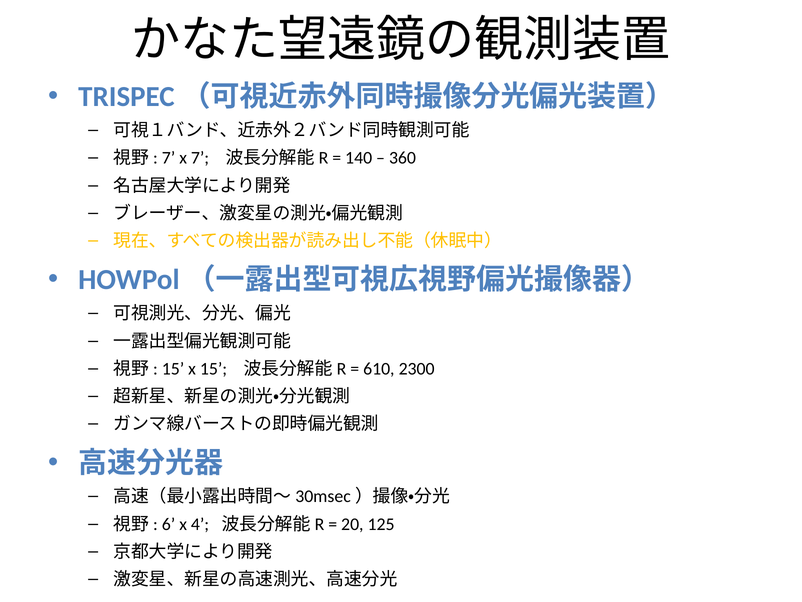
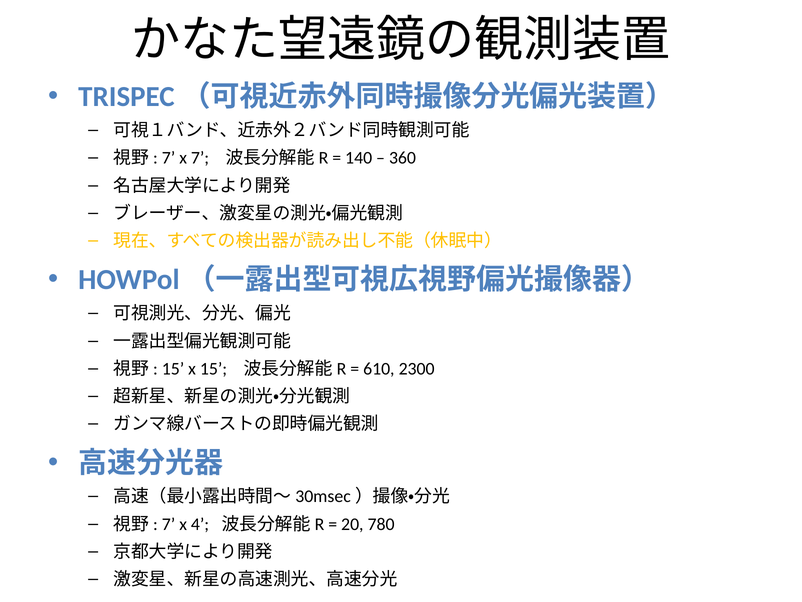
6 at (169, 524): 6 -> 7
125: 125 -> 780
